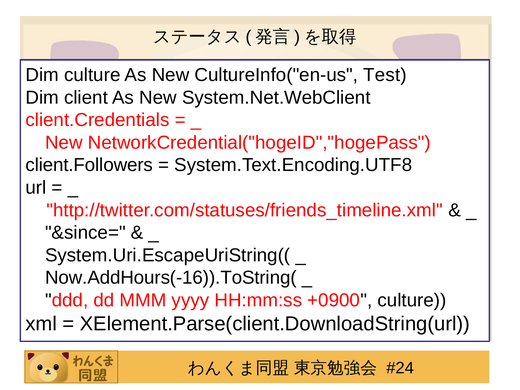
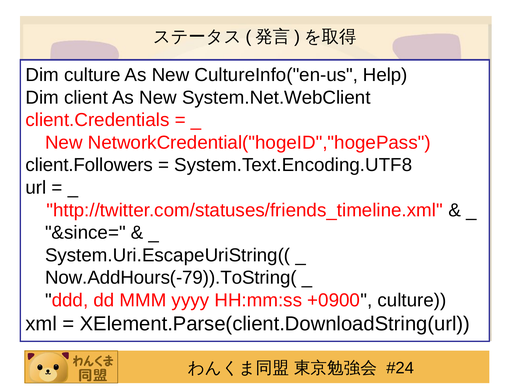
Test: Test -> Help
Now.AddHours(-16)).ToString(: Now.AddHours(-16)).ToString( -> Now.AddHours(-79)).ToString(
